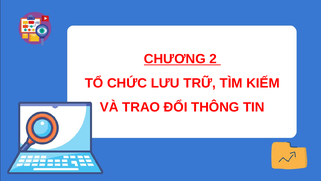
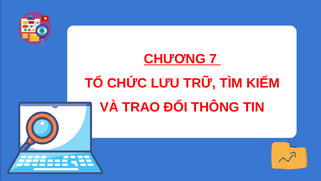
2: 2 -> 7
